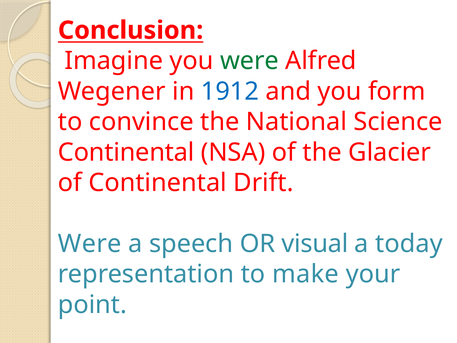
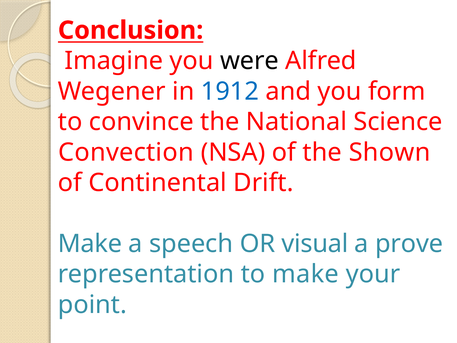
were at (249, 61) colour: green -> black
Continental at (126, 152): Continental -> Convection
Glacier: Glacier -> Shown
Were at (90, 244): Were -> Make
today: today -> prove
